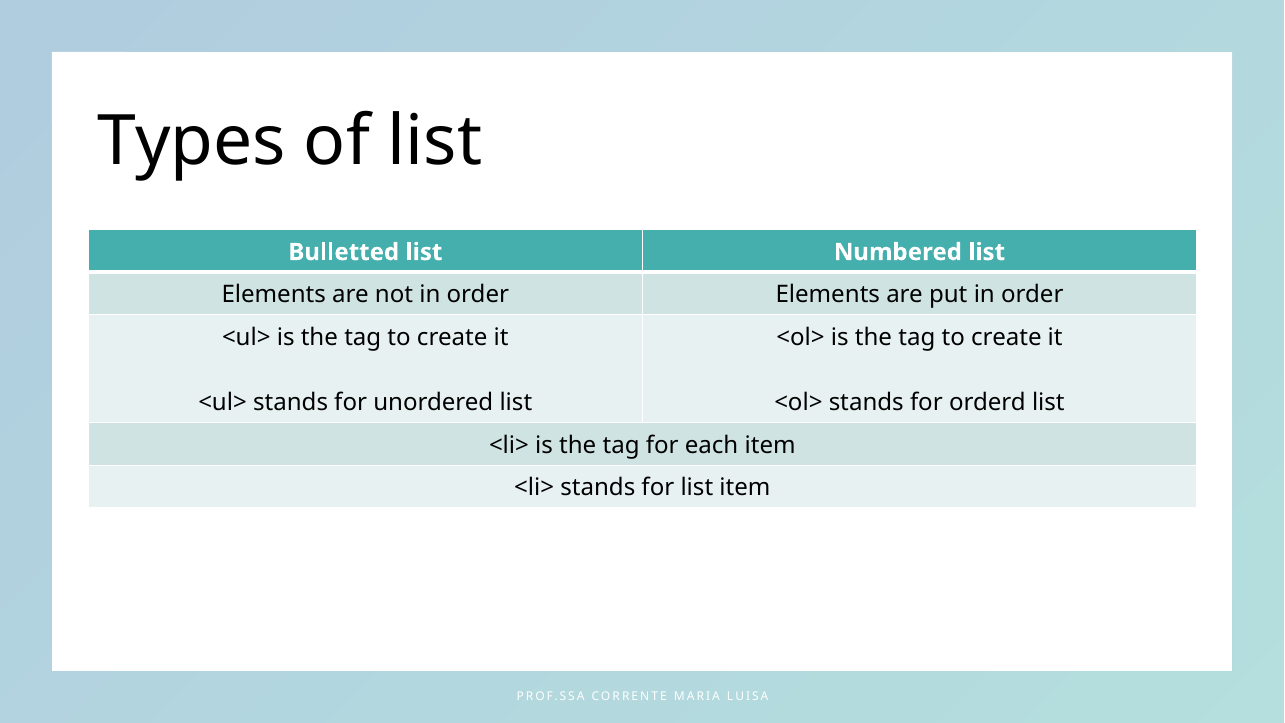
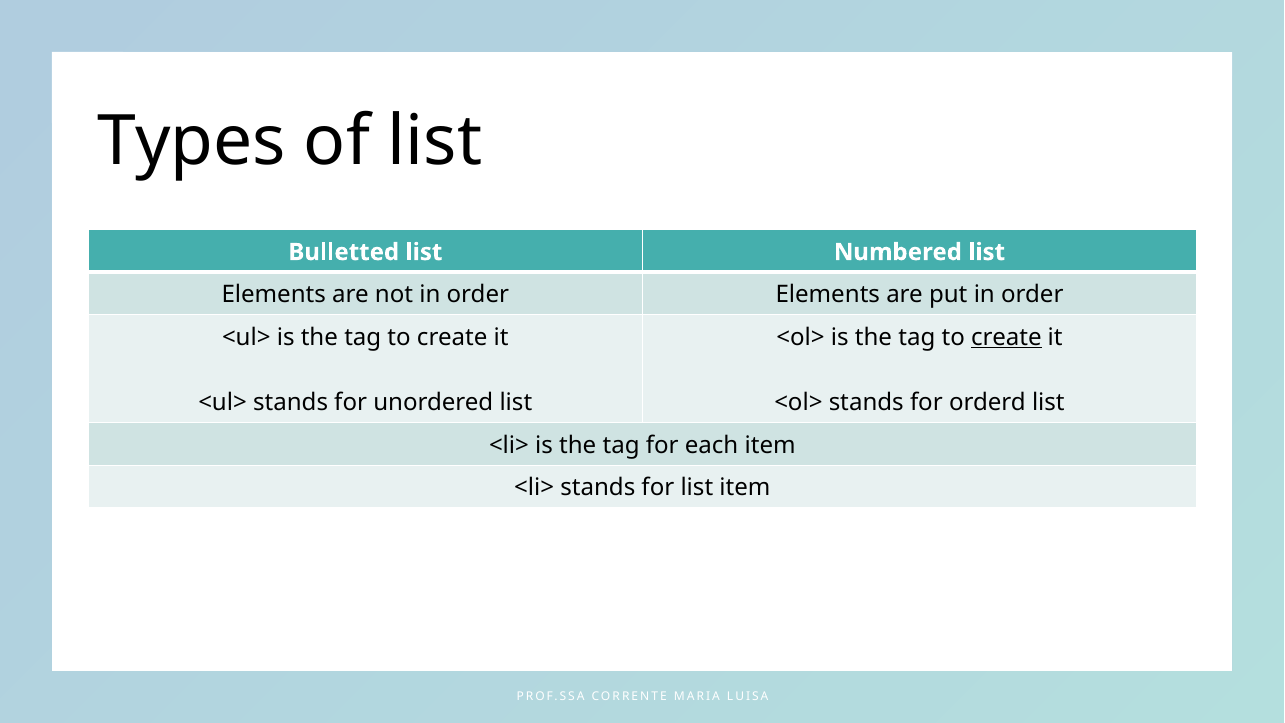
create at (1006, 337) underline: none -> present
